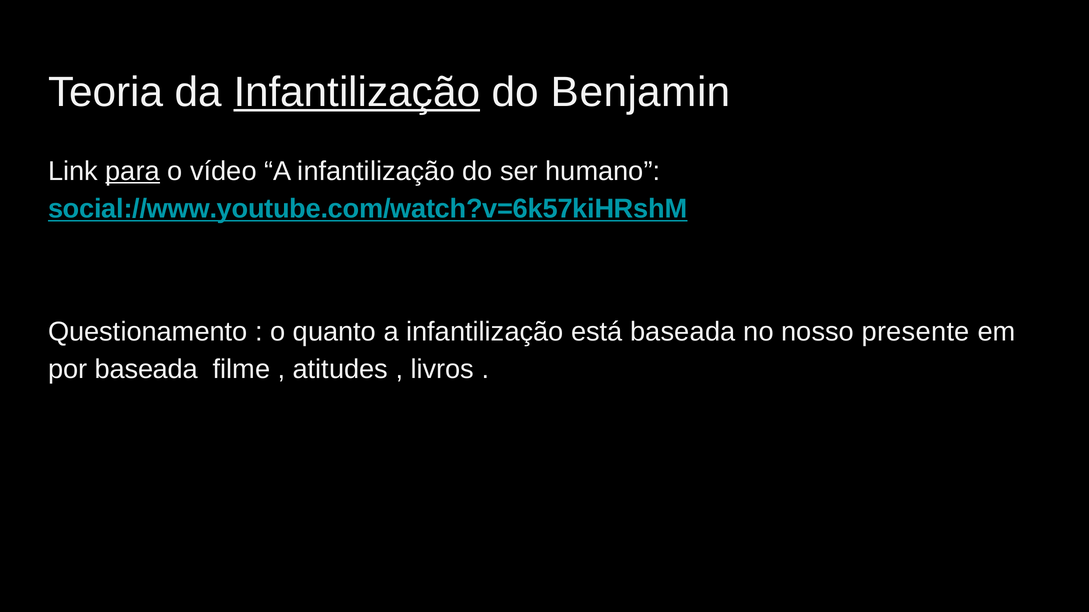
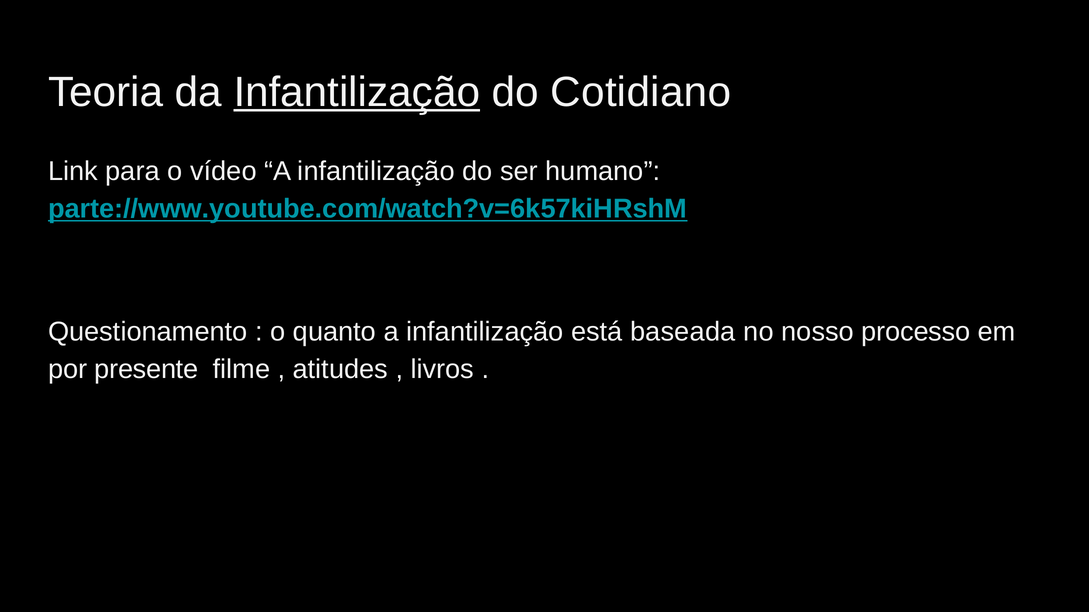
Benjamin: Benjamin -> Cotidiano
para underline: present -> none
social://www.youtube.com/watch?v=6k57kiHRshM: social://www.youtube.com/watch?v=6k57kiHRshM -> parte://www.youtube.com/watch?v=6k57kiHRshM
presente: presente -> processo
por baseada: baseada -> presente
